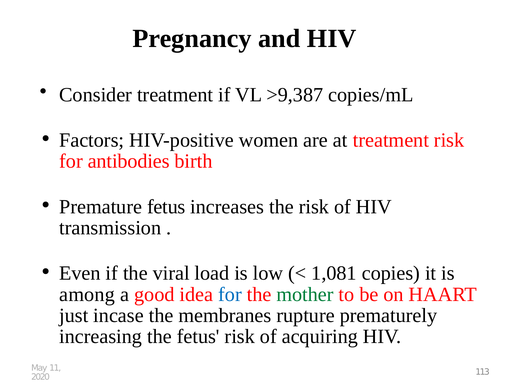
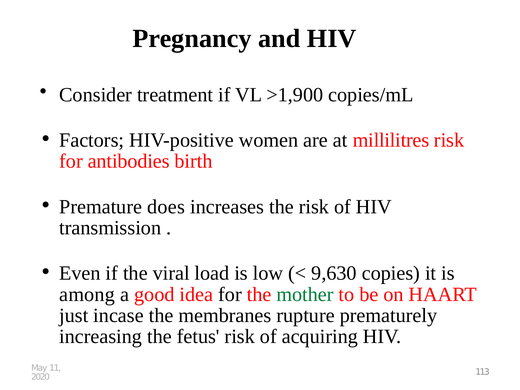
>9,387: >9,387 -> >1,900
at treatment: treatment -> millilitres
Premature fetus: fetus -> does
1,081: 1,081 -> 9,630
for at (230, 294) colour: blue -> black
